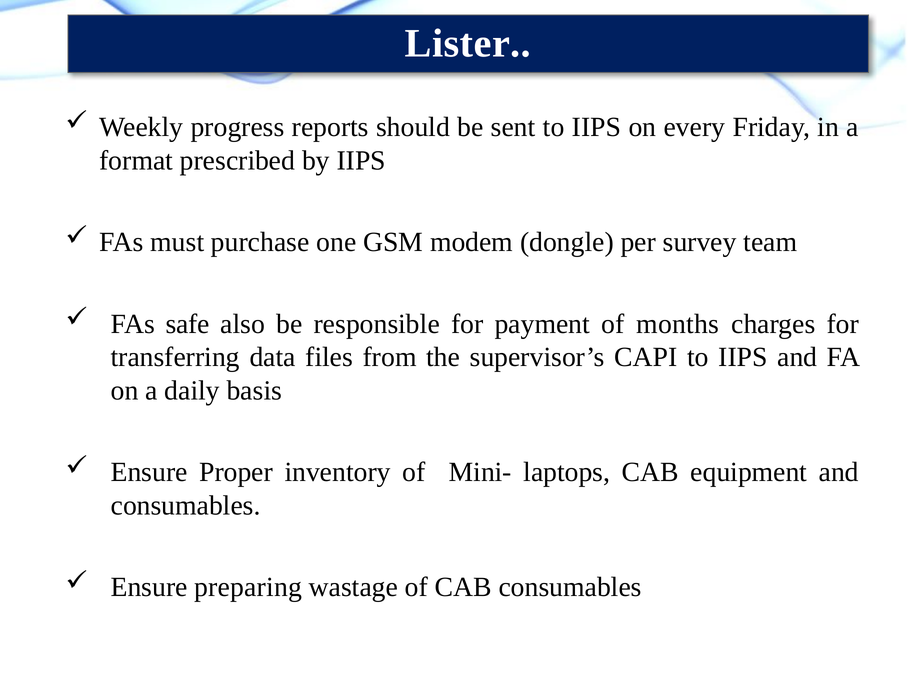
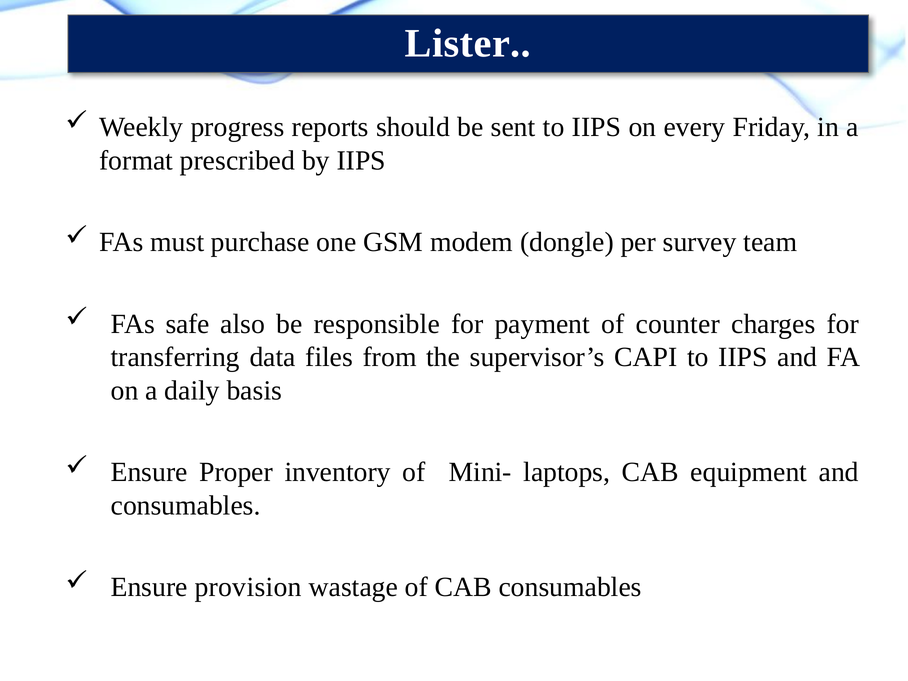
months: months -> counter
preparing: preparing -> provision
